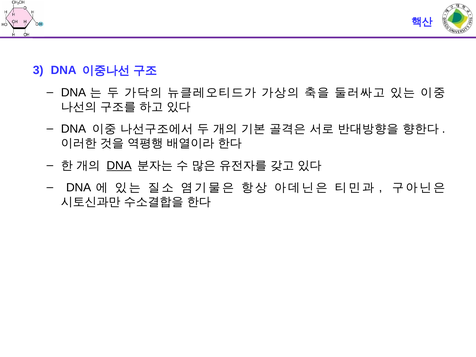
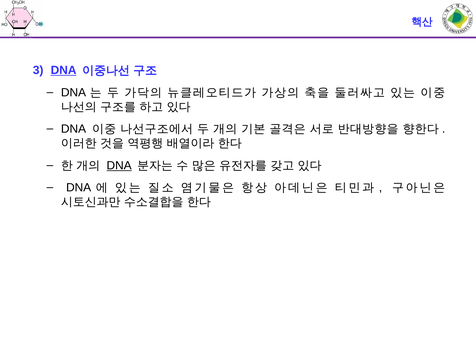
DNA at (64, 70) underline: none -> present
